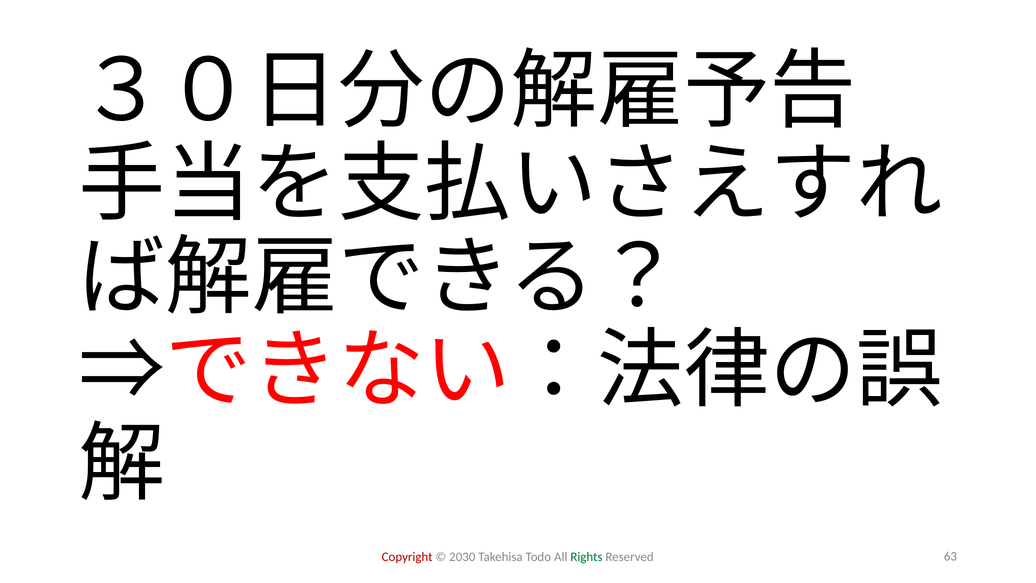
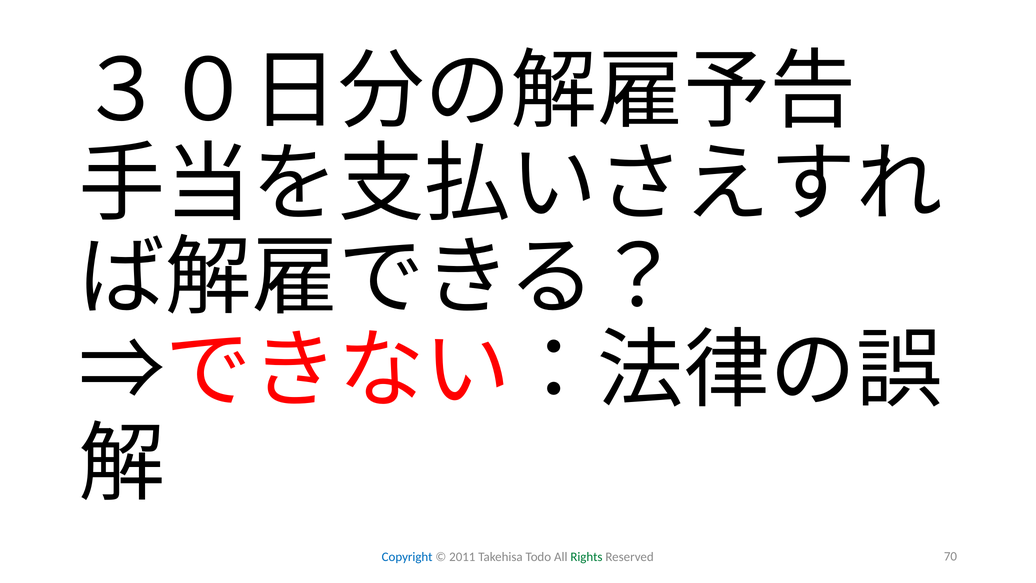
Copyright colour: red -> blue
2030: 2030 -> 2011
63: 63 -> 70
